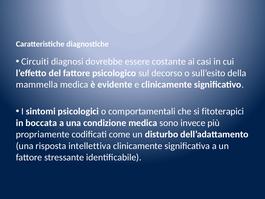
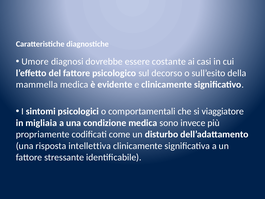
Circuiti: Circuiti -> Umore
fitoterapici: fitoterapici -> viaggiatore
boccata: boccata -> migliaia
